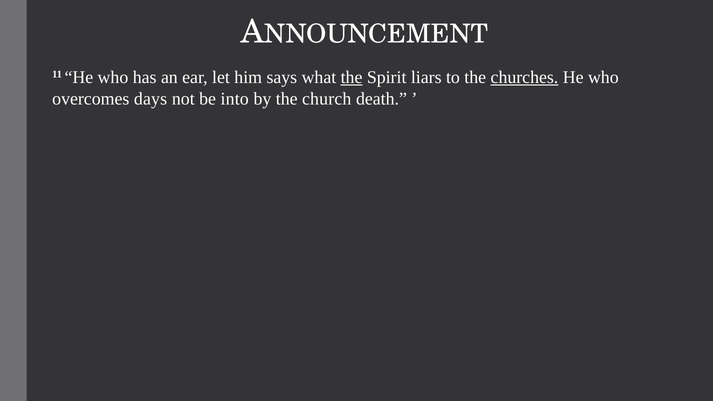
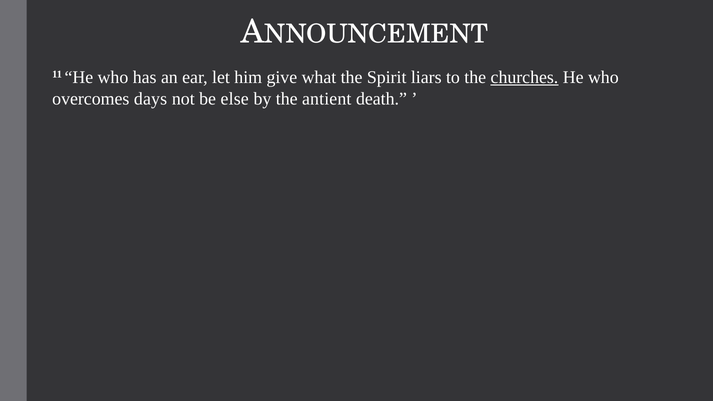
says: says -> give
the at (352, 77) underline: present -> none
into: into -> else
church: church -> antient
